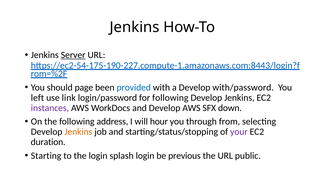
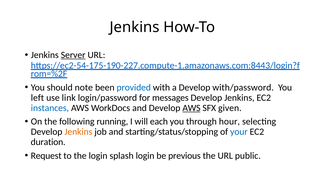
page: page -> note
for following: following -> messages
instances colour: purple -> blue
AWS at (191, 108) underline: none -> present
down: down -> given
address: address -> running
hour: hour -> each
from: from -> hour
your colour: purple -> blue
Starting: Starting -> Request
